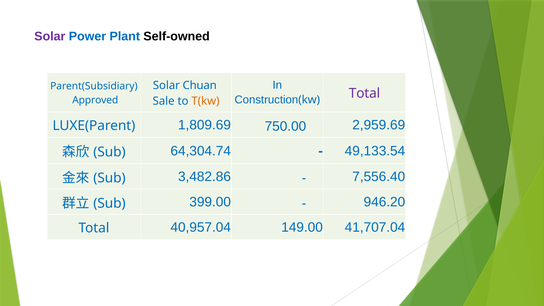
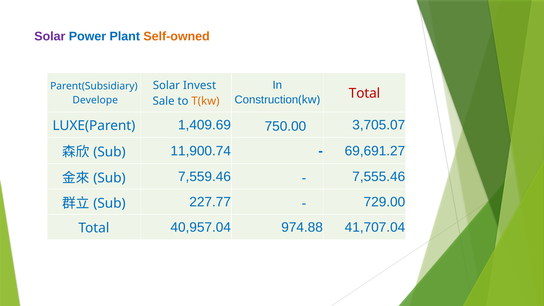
Self-owned colour: black -> orange
Chuan: Chuan -> Invest
Total at (364, 93) colour: purple -> red
Approved: Approved -> Develope
1,809.69: 1,809.69 -> 1,409.69
2,959.69: 2,959.69 -> 3,705.07
64,304.74: 64,304.74 -> 11,900.74
49,133.54: 49,133.54 -> 69,691.27
3,482.86: 3,482.86 -> 7,559.46
7,556.40: 7,556.40 -> 7,555.46
399.00: 399.00 -> 227.77
946.20: 946.20 -> 729.00
149.00: 149.00 -> 974.88
